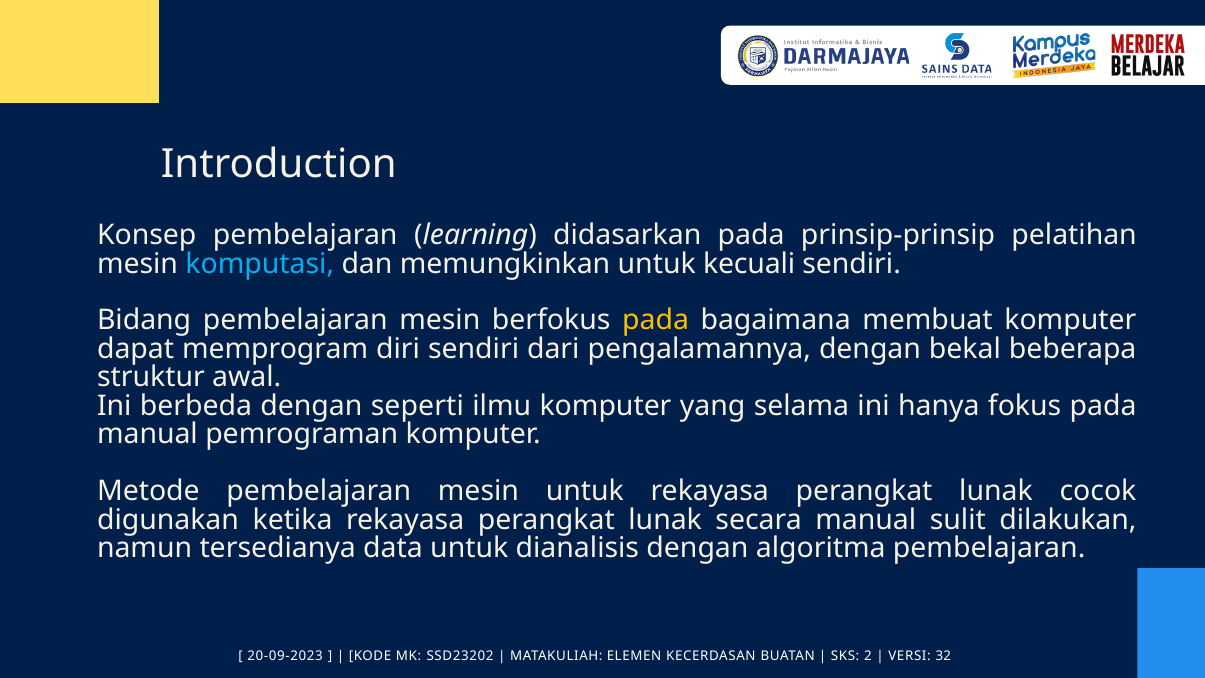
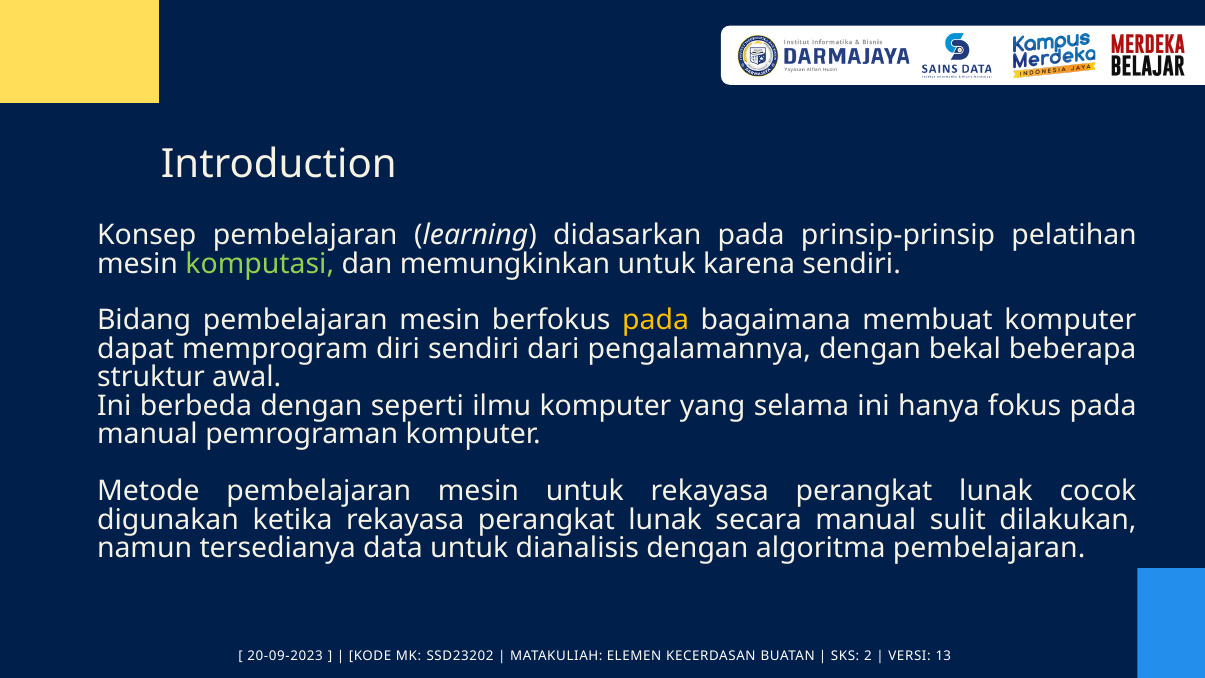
komputasi colour: light blue -> light green
kecuali: kecuali -> karena
32: 32 -> 13
